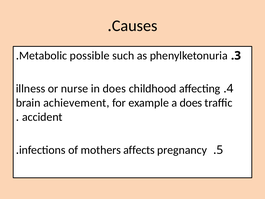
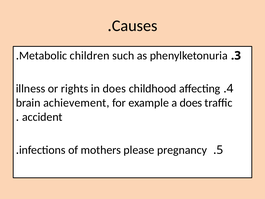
possible: possible -> children
nurse: nurse -> rights
affects: affects -> please
